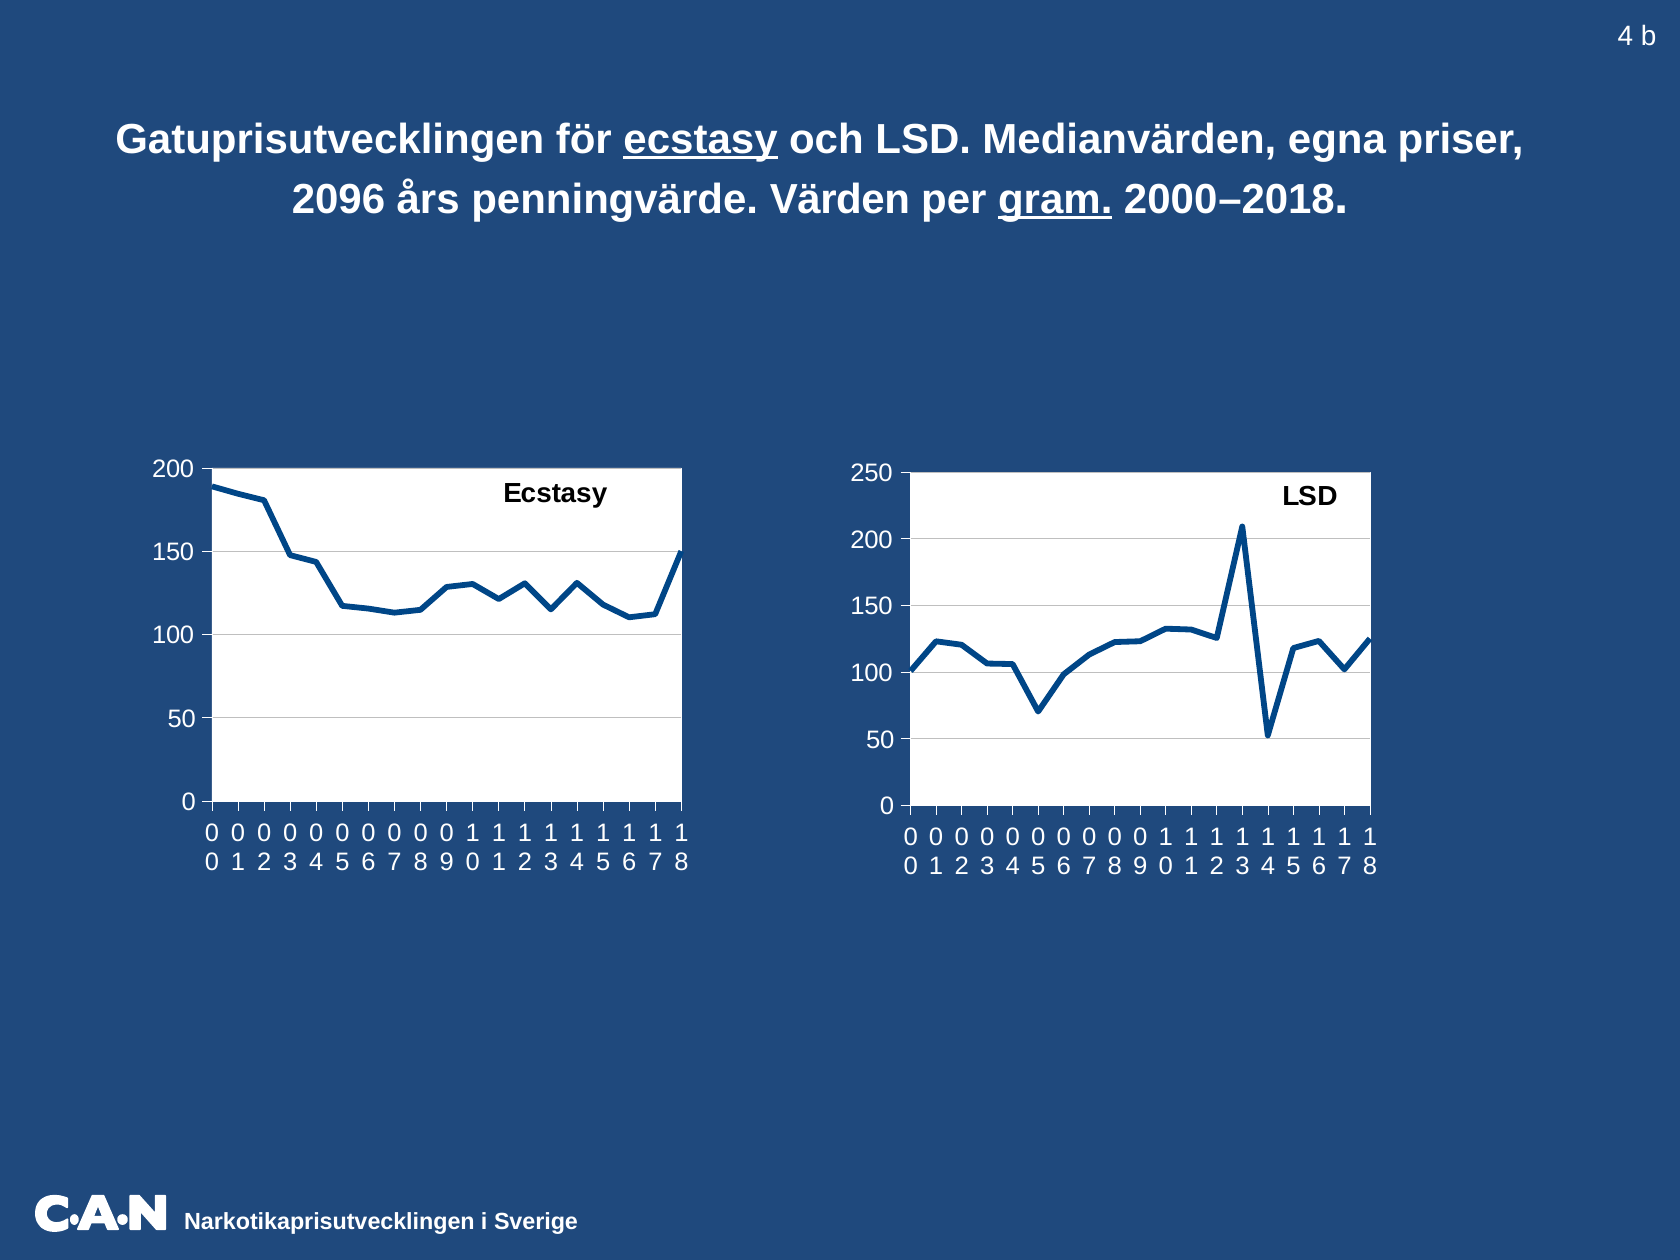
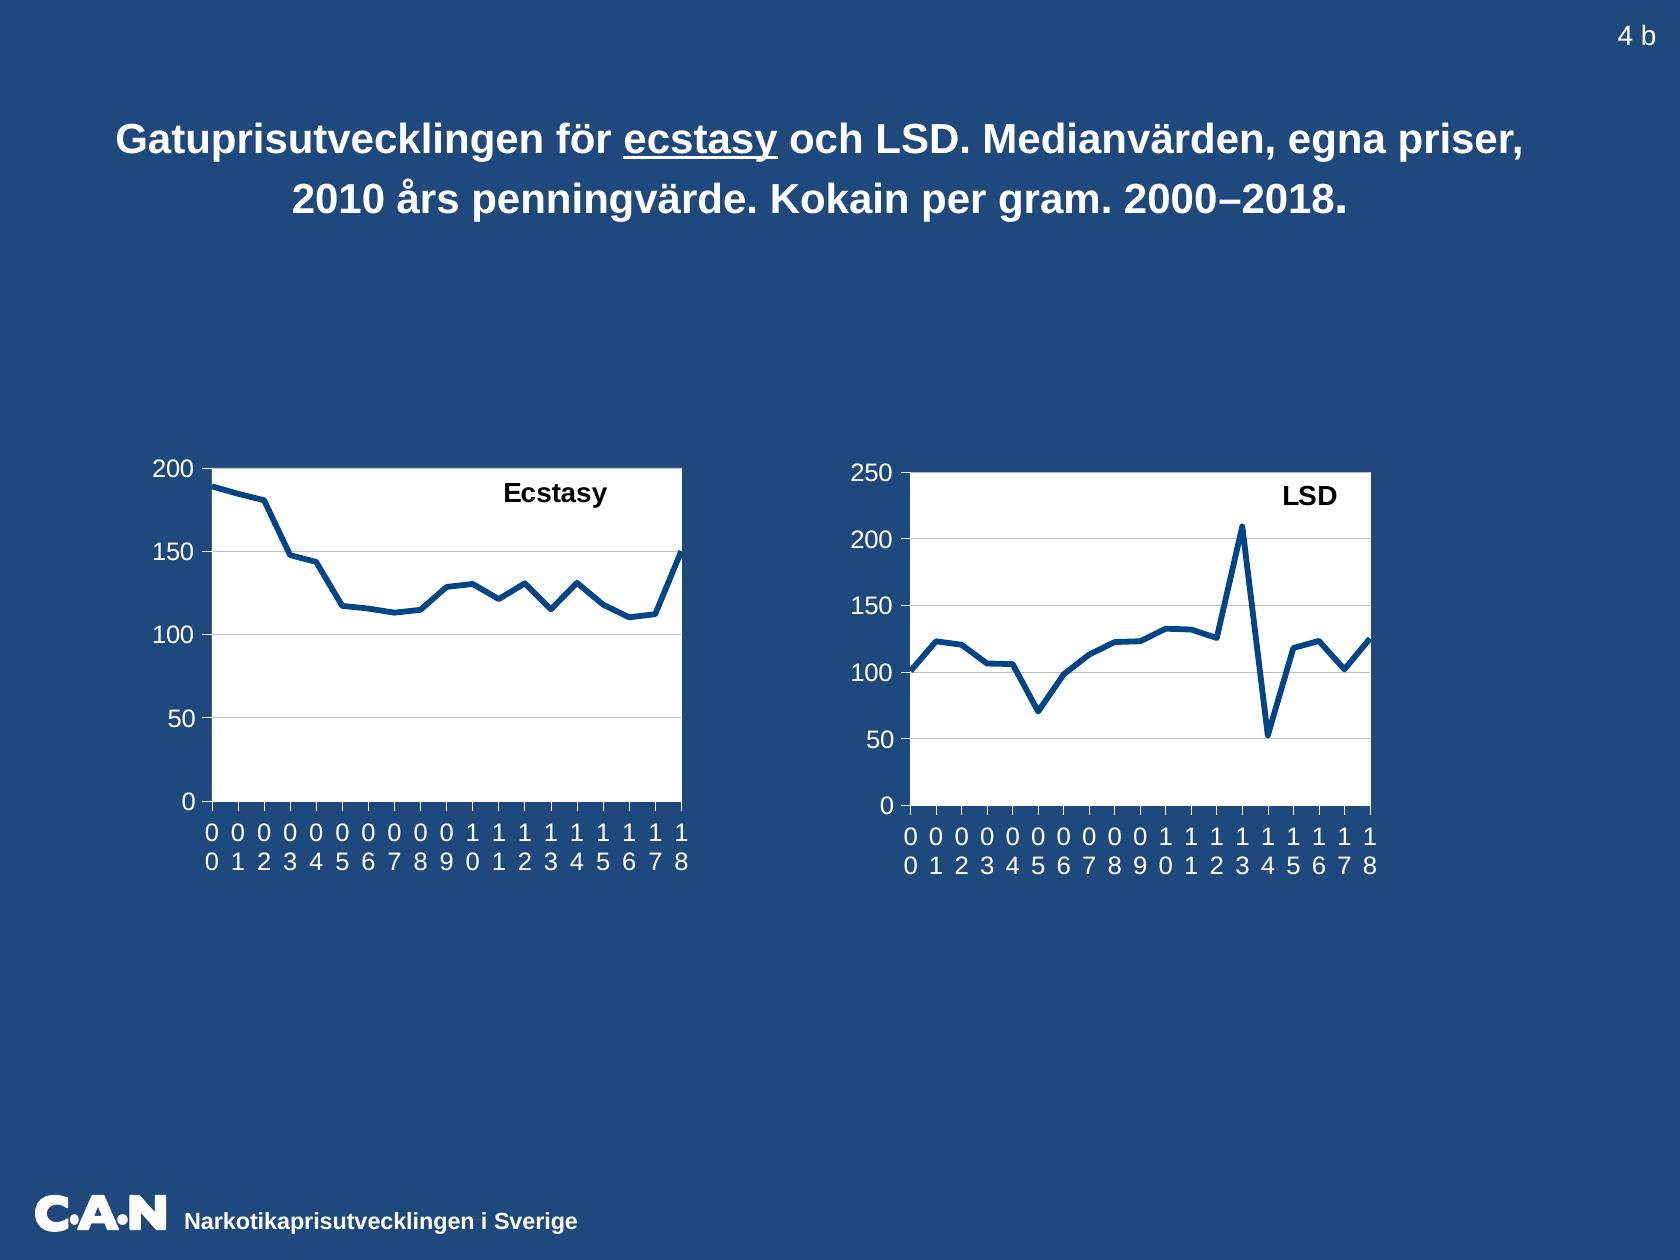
2096: 2096 -> 2010
Värden: Värden -> Kokain
gram underline: present -> none
